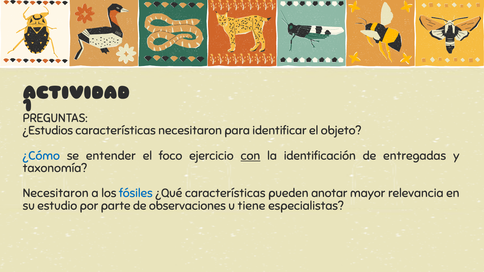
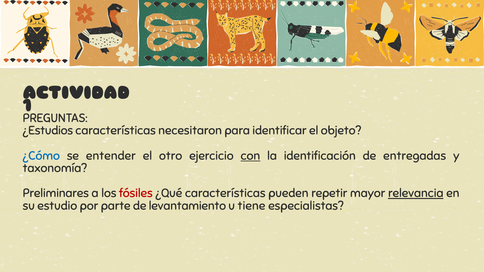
foco: foco -> otro
Necesitaron at (56, 193): Necesitaron -> Preliminares
fósiles colour: blue -> red
anotar: anotar -> repetir
relevancia underline: none -> present
observaciones: observaciones -> levantamiento
